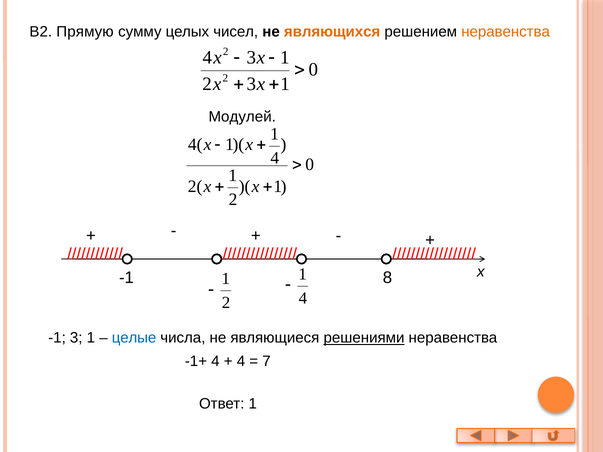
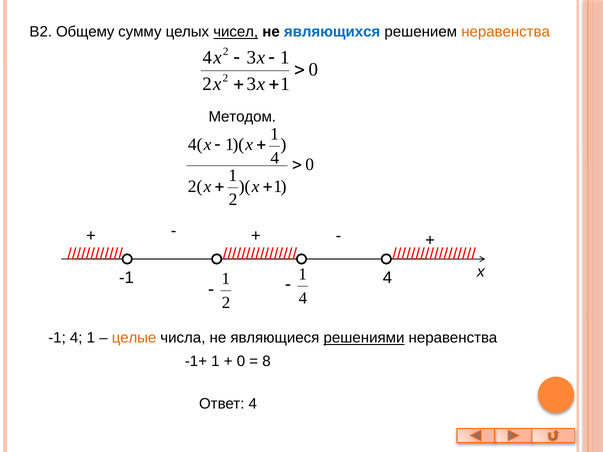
Прямую: Прямую -> Общему
чисел underline: none -> present
являющихся colour: orange -> blue
Модулей: Модулей -> Методом
8 at (387, 278): 8 -> 4
3 at (76, 338): 3 -> 4
целые colour: blue -> orange
-1+ 4: 4 -> 1
4 at (241, 362): 4 -> 0
7: 7 -> 8
Ответ 1: 1 -> 4
